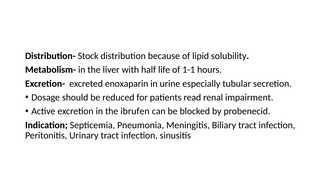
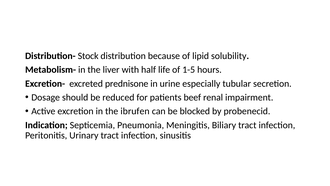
1-1: 1-1 -> 1-5
enoxaparin: enoxaparin -> prednisone
read: read -> beef
